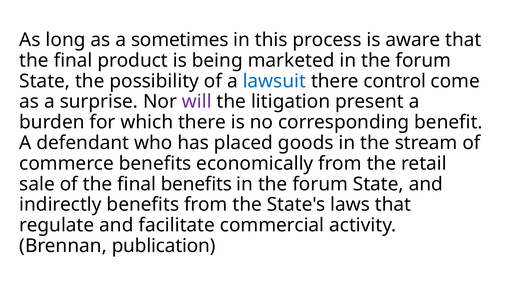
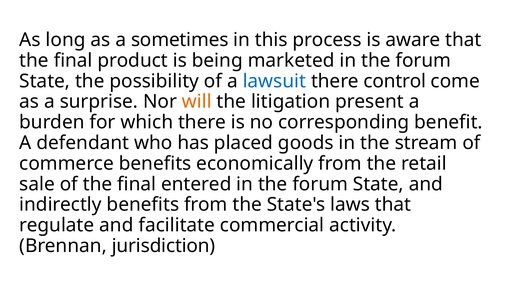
will colour: purple -> orange
final benefits: benefits -> entered
publication: publication -> jurisdiction
